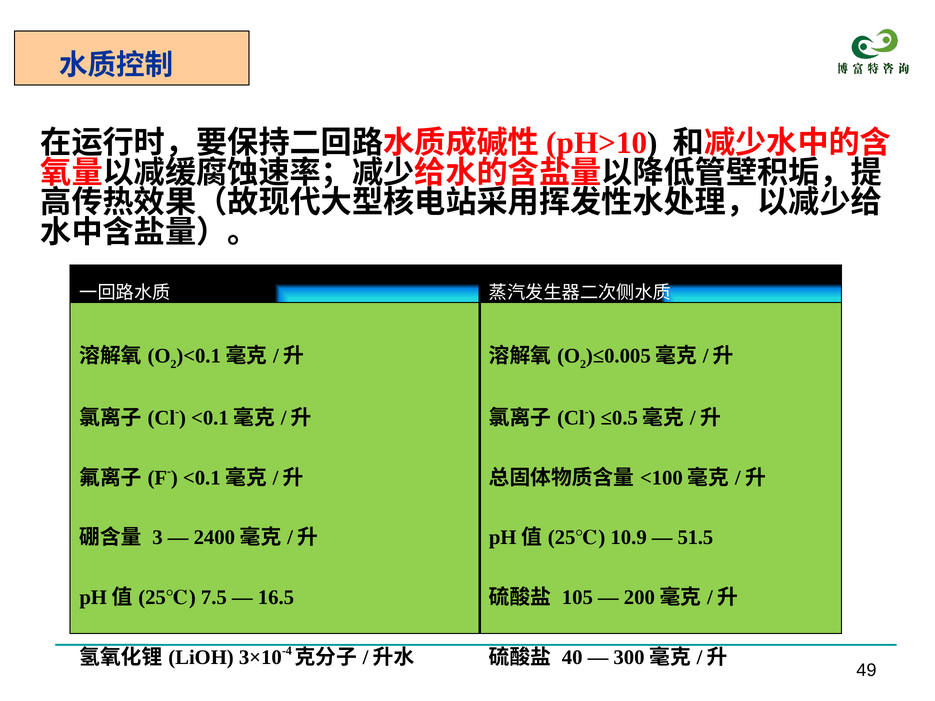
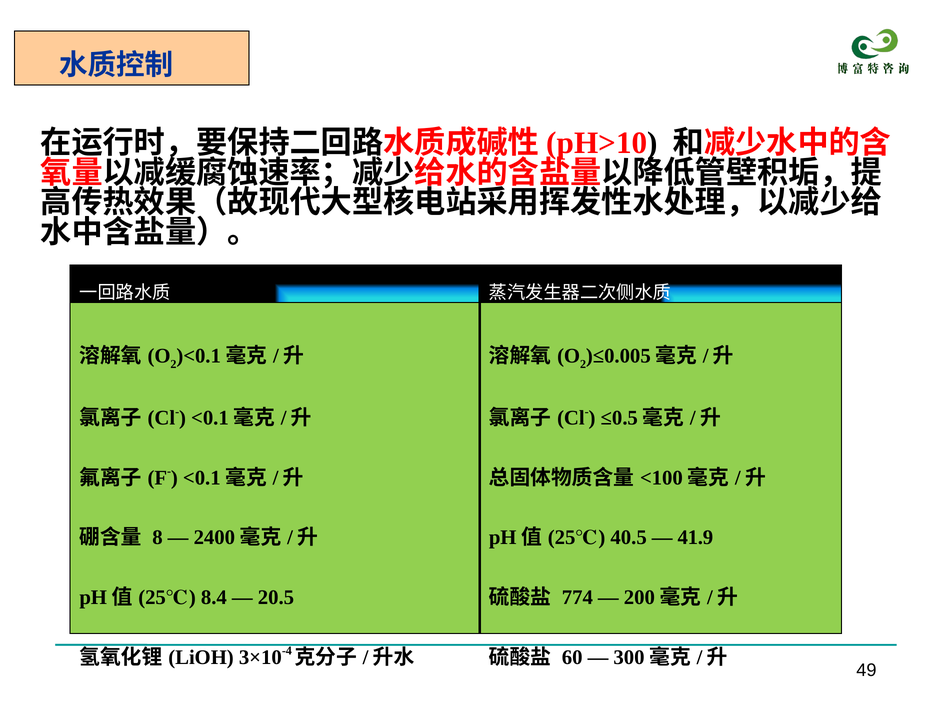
10.9: 10.9 -> 40.5
51.5: 51.5 -> 41.9
3: 3 -> 8
7.5: 7.5 -> 8.4
16.5: 16.5 -> 20.5
105: 105 -> 774
40: 40 -> 60
